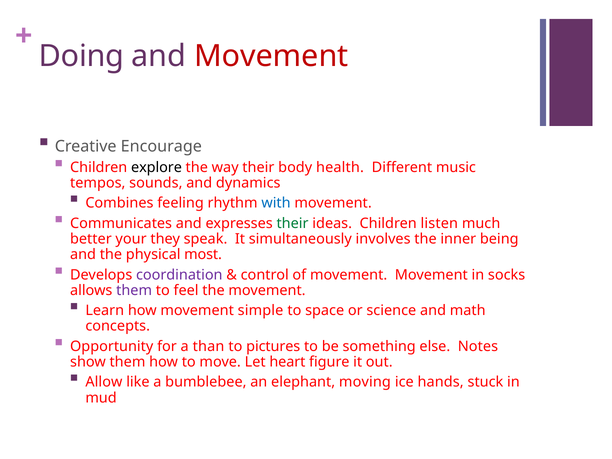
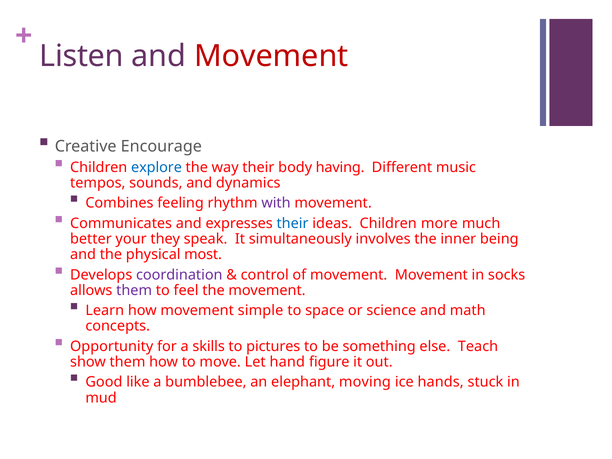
Doing: Doing -> Listen
explore colour: black -> blue
health: health -> having
with colour: blue -> purple
their at (293, 223) colour: green -> blue
listen: listen -> more
than: than -> skills
Notes: Notes -> Teach
heart: heart -> hand
Allow: Allow -> Good
